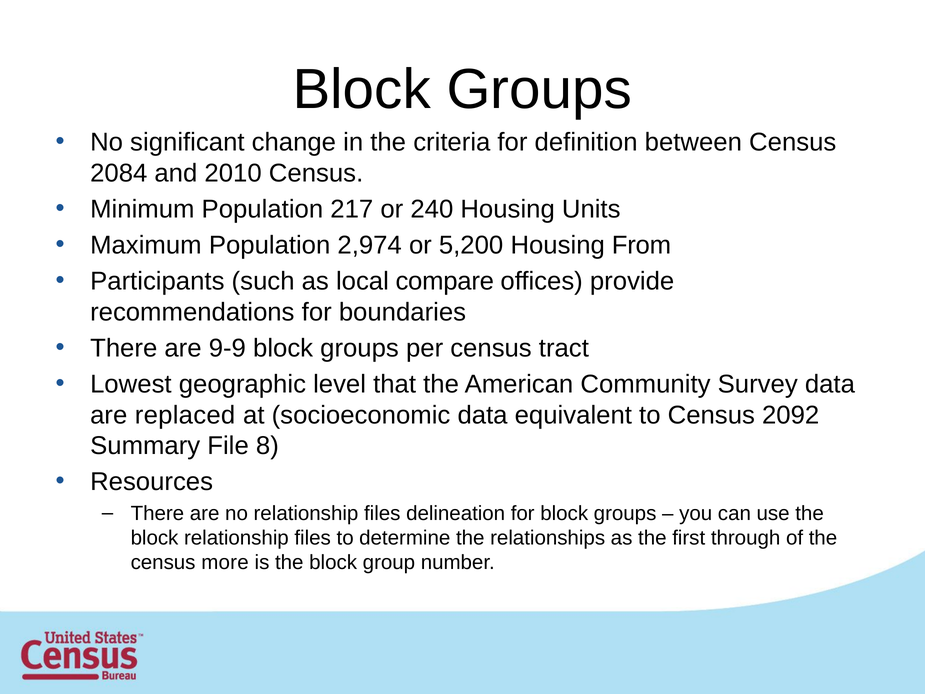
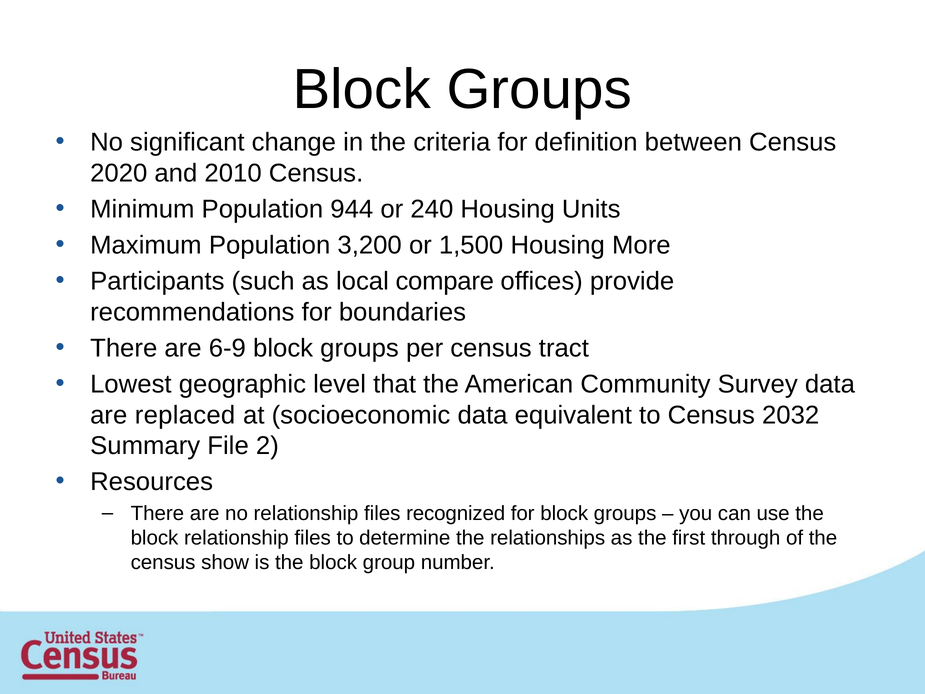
2084: 2084 -> 2020
217: 217 -> 944
2,974: 2,974 -> 3,200
5,200: 5,200 -> 1,500
From: From -> More
9-9: 9-9 -> 6-9
2092: 2092 -> 2032
8: 8 -> 2
delineation: delineation -> recognized
more: more -> show
